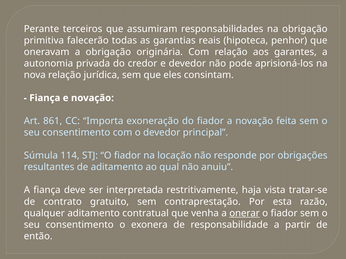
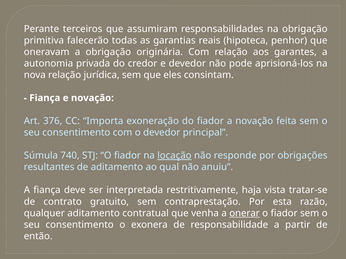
861: 861 -> 376
114: 114 -> 740
locação underline: none -> present
